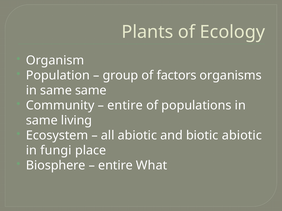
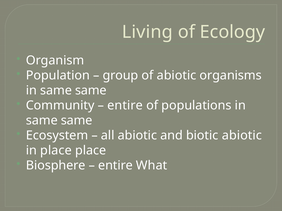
Plants: Plants -> Living
of factors: factors -> abiotic
living at (77, 121): living -> same
in fungi: fungi -> place
